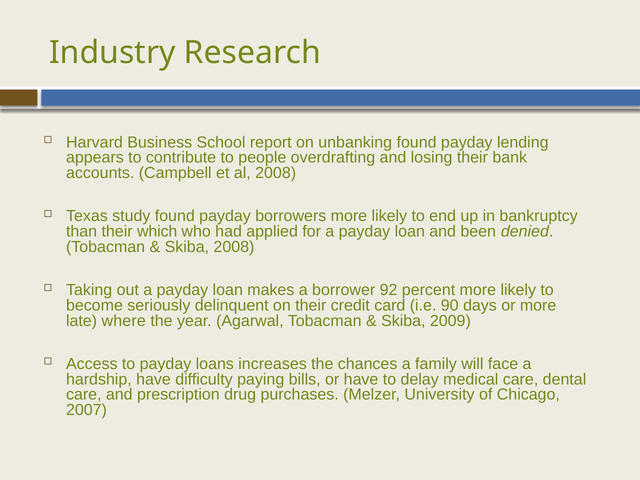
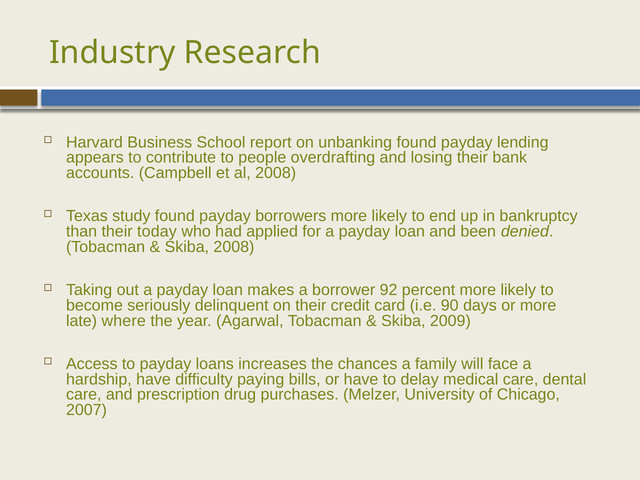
which: which -> today
